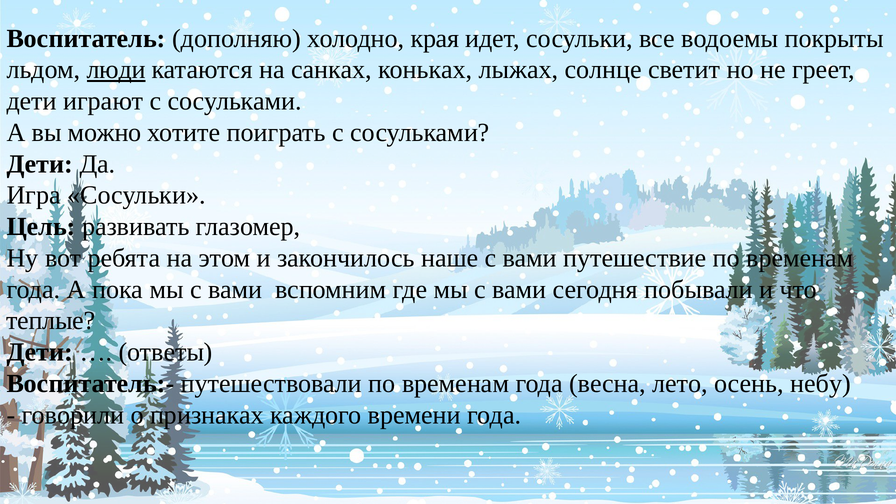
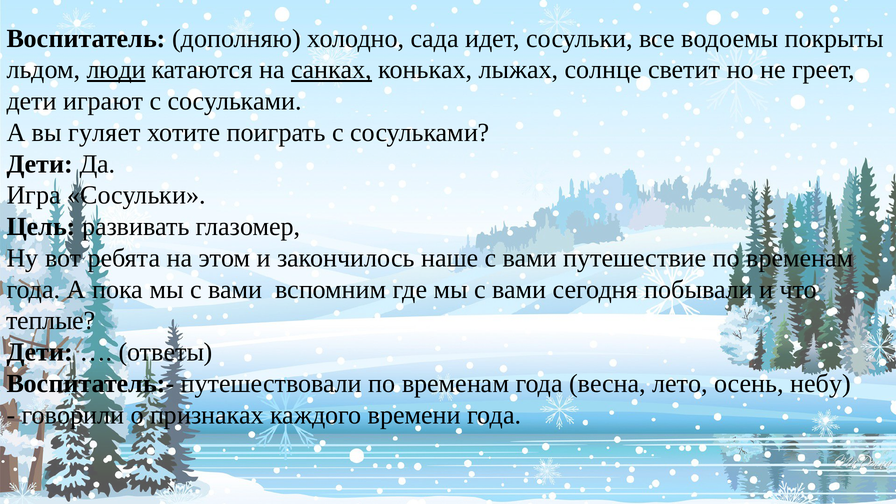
края: края -> сада
санках underline: none -> present
можно: можно -> гуляет
